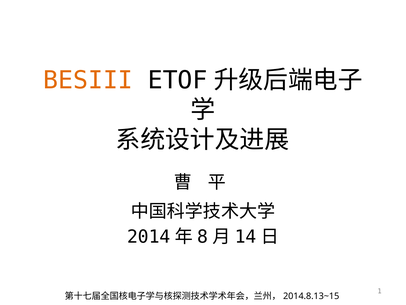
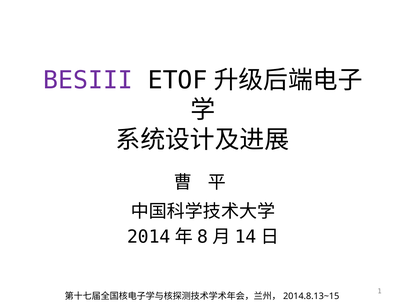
BESIII colour: orange -> purple
